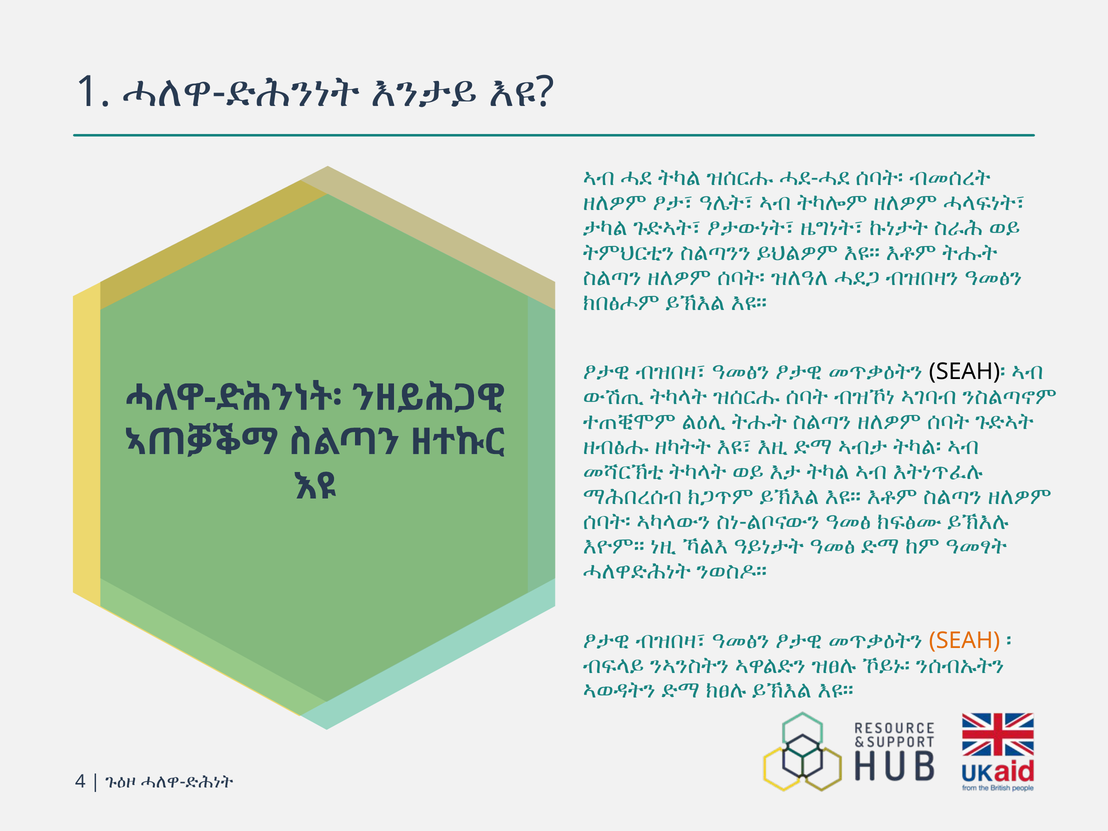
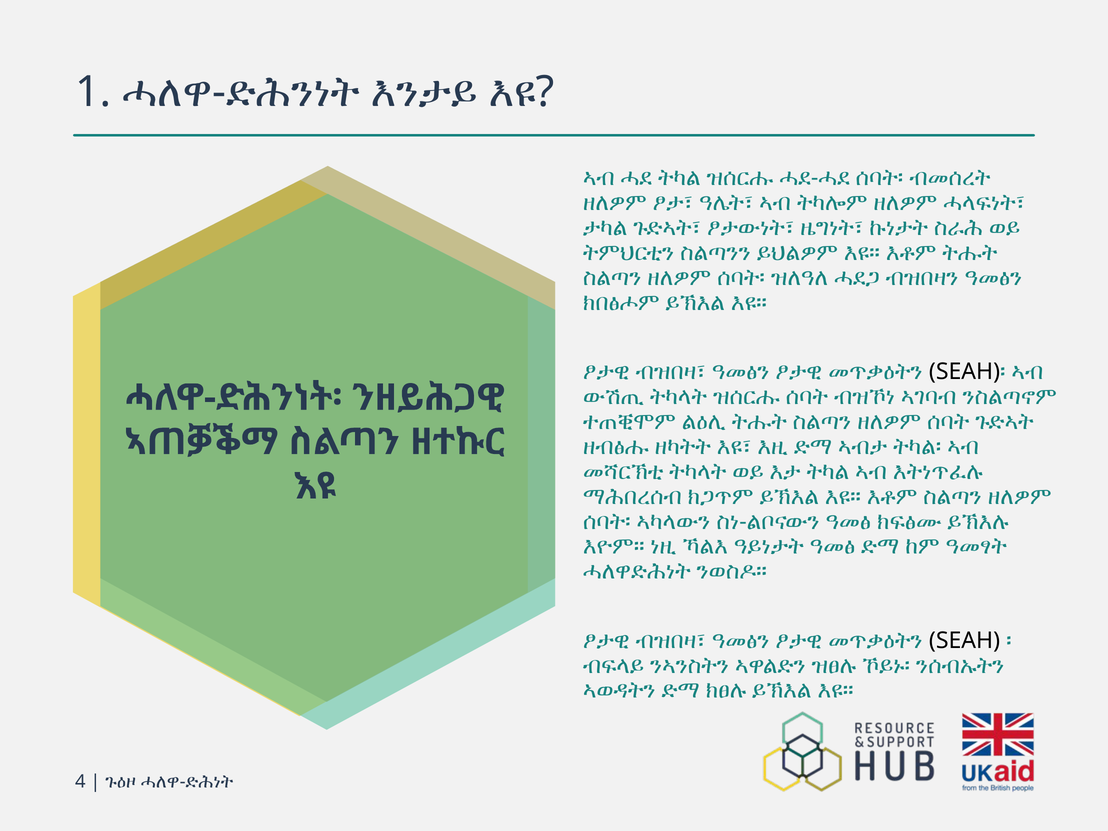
SEAH at (965, 640) colour: orange -> black
